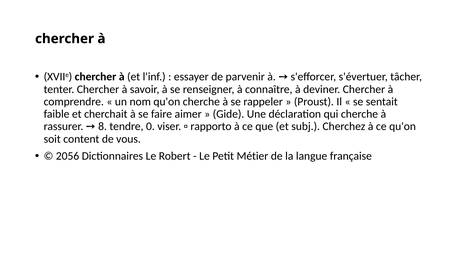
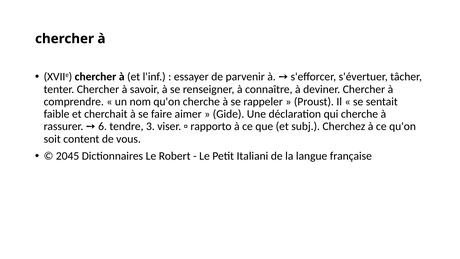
8: 8 -> 6
0: 0 -> 3
2056: 2056 -> 2045
Métier: Métier -> Italiani
